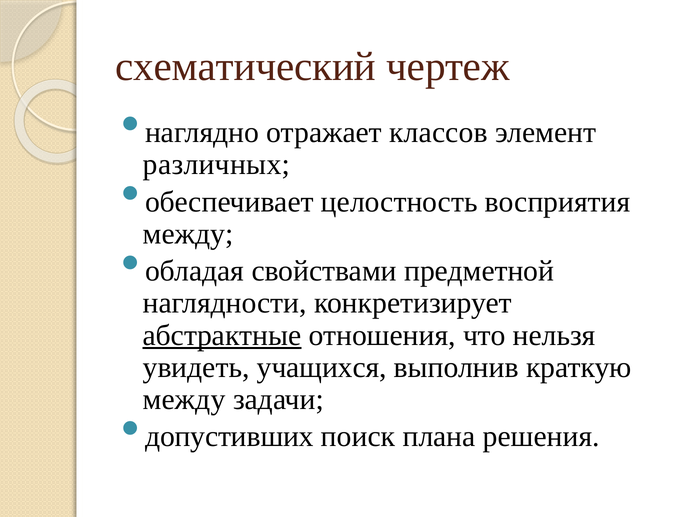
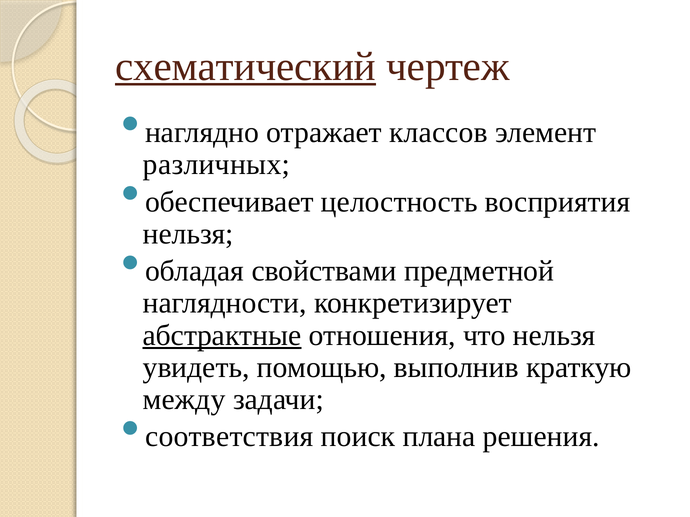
схематический underline: none -> present
между at (188, 234): между -> нельзя
учащихся: учащихся -> помощью
допустивших: допустивших -> соответствия
